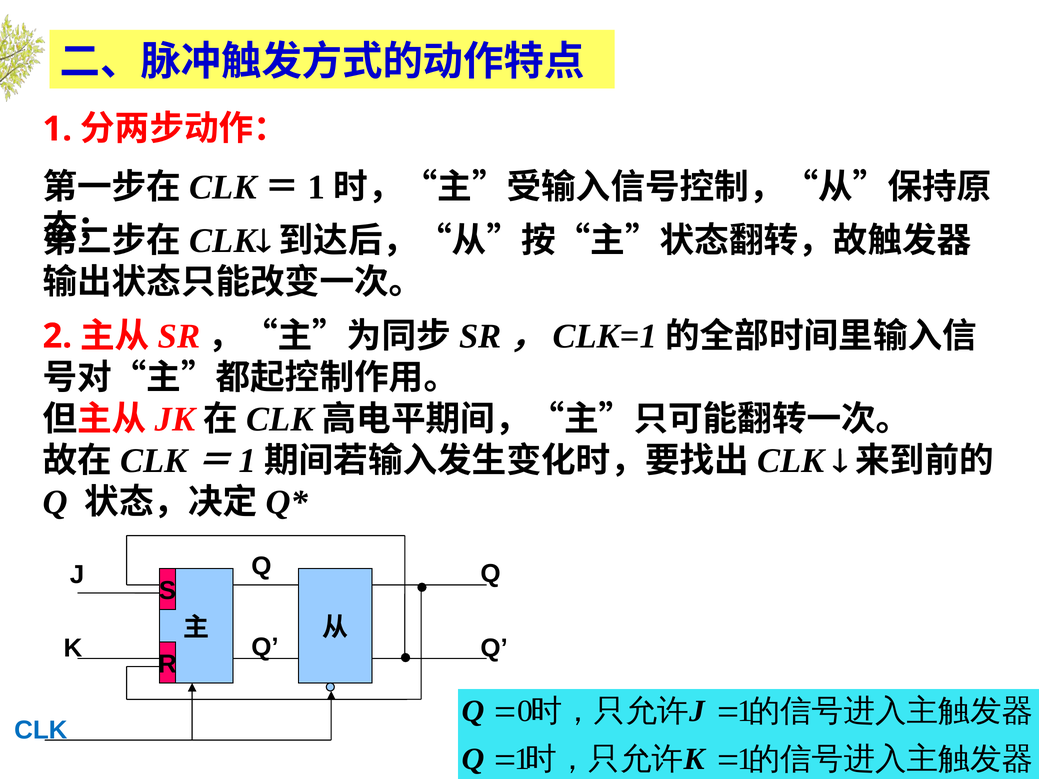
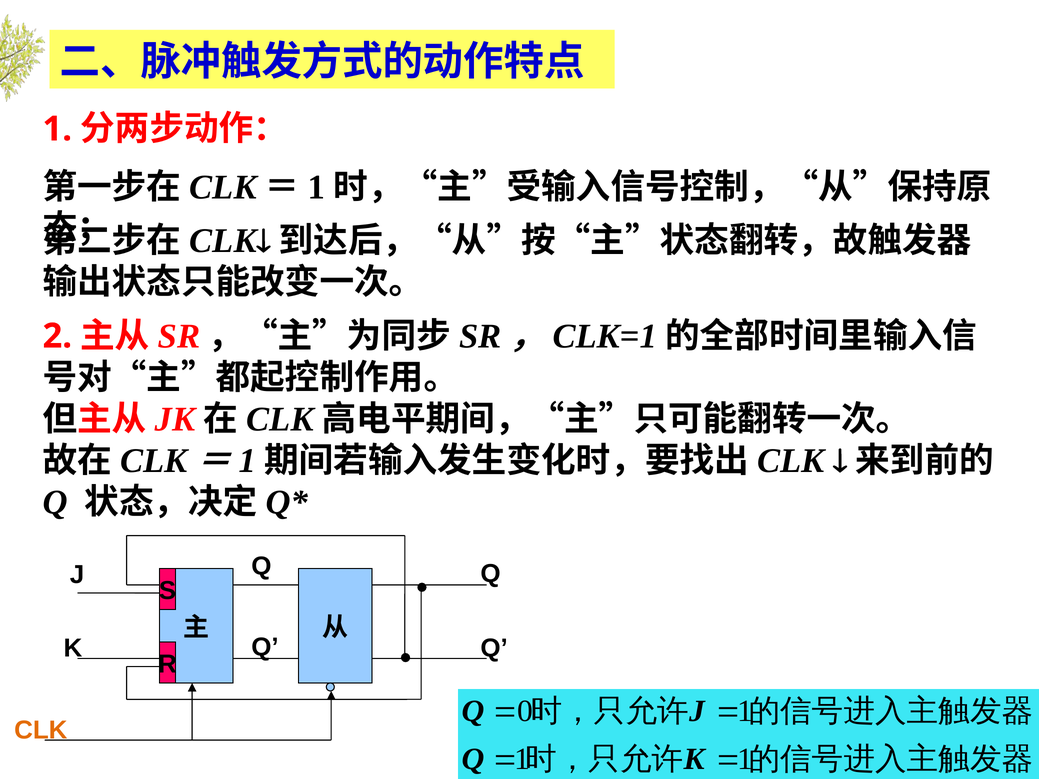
CLK colour: blue -> orange
